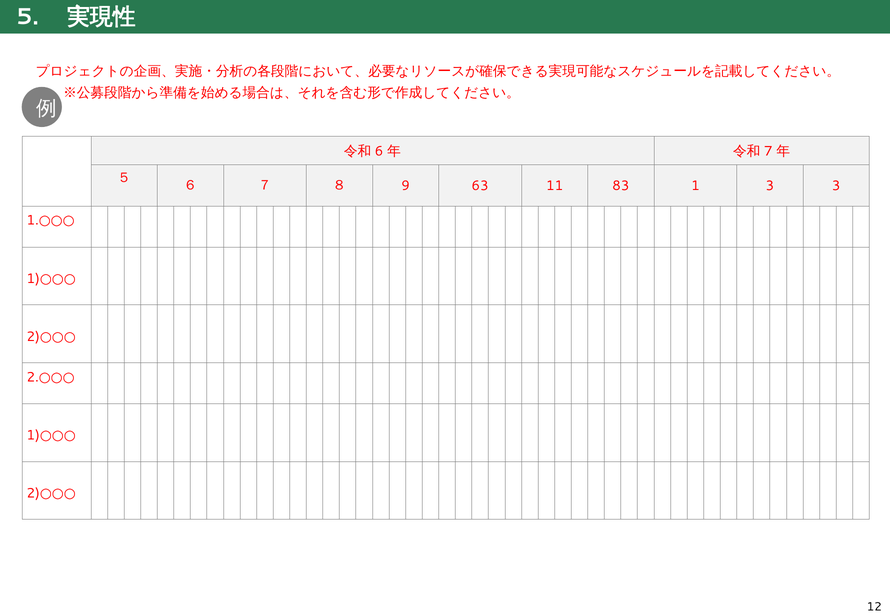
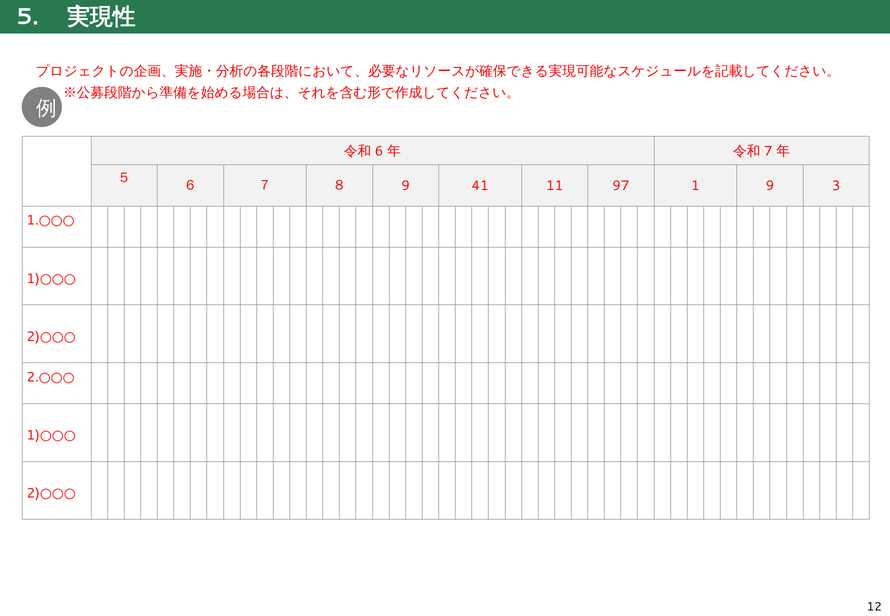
63: 63 -> 41
83: 83 -> 97
1 3: 3 -> 9
